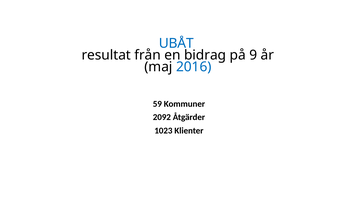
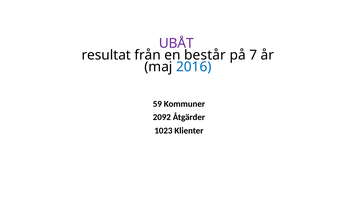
UBÅT colour: blue -> purple
bidrag: bidrag -> består
9: 9 -> 7
